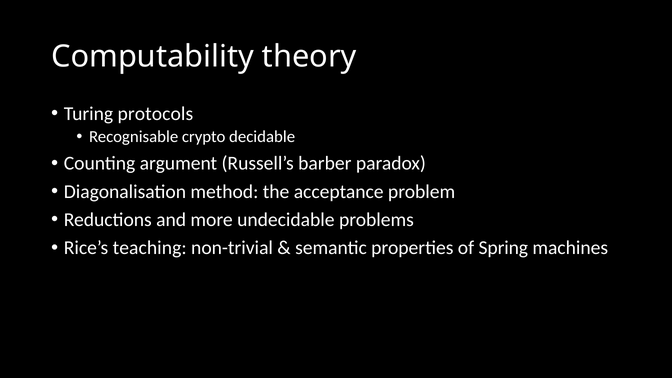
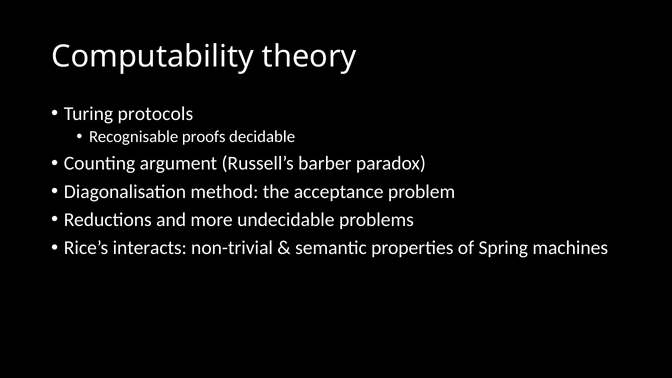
crypto: crypto -> proofs
teaching: teaching -> interacts
